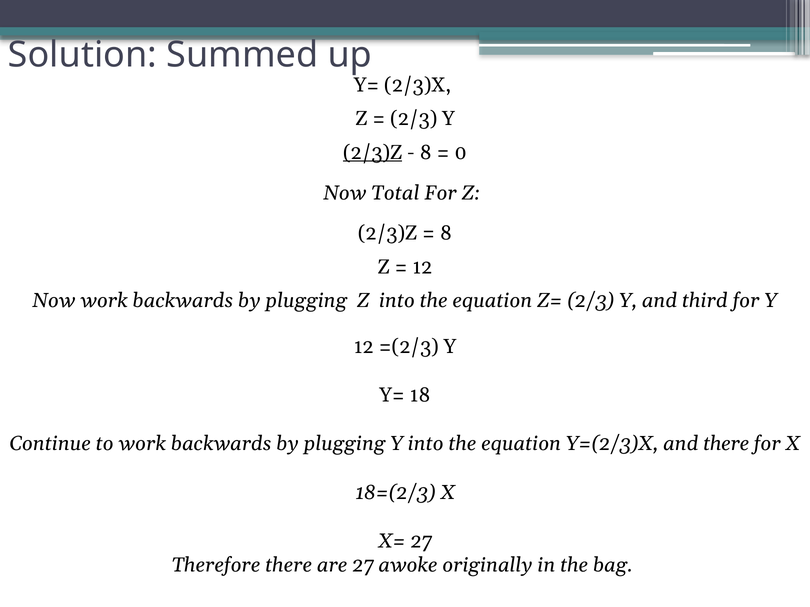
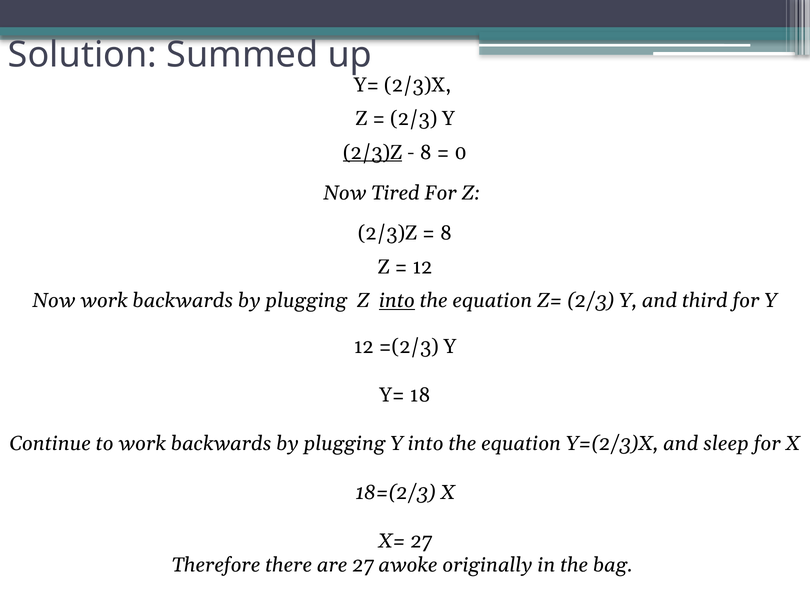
Total: Total -> Tired
into at (397, 301) underline: none -> present
and there: there -> sleep
